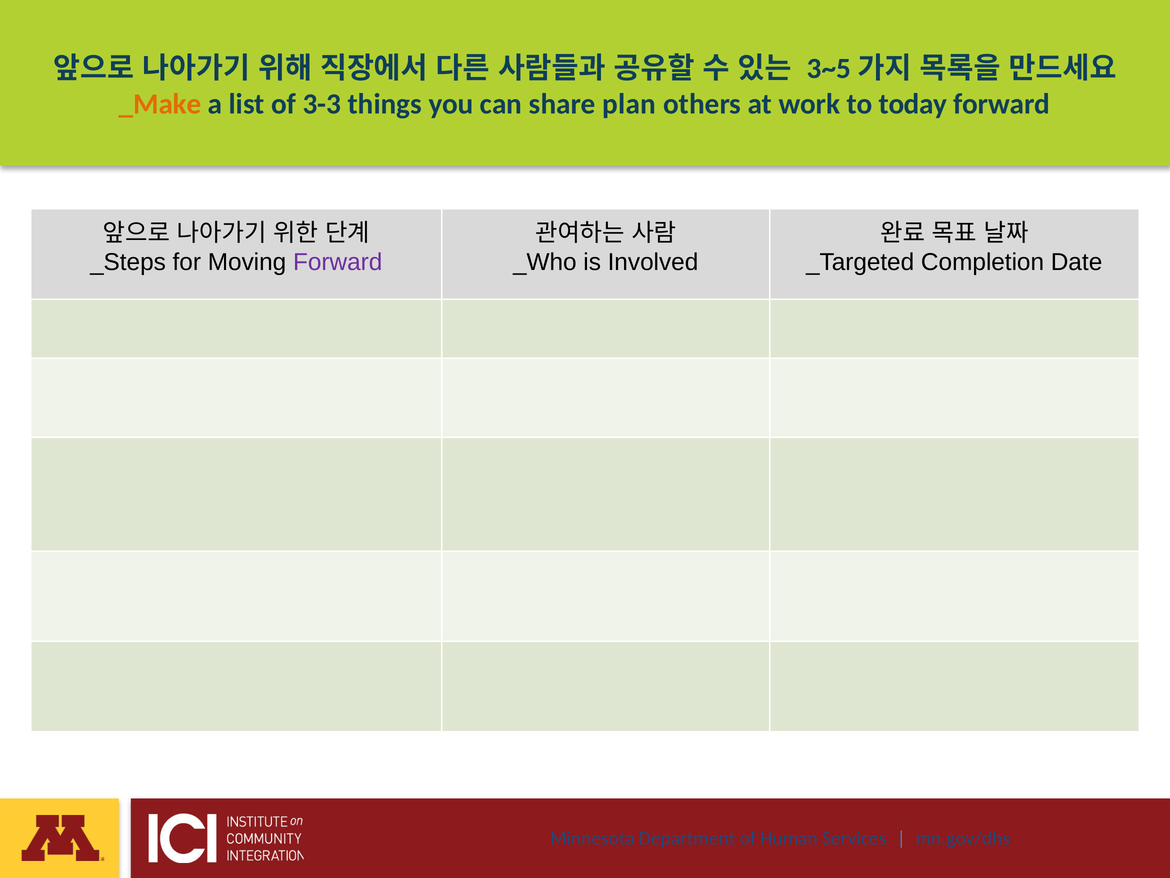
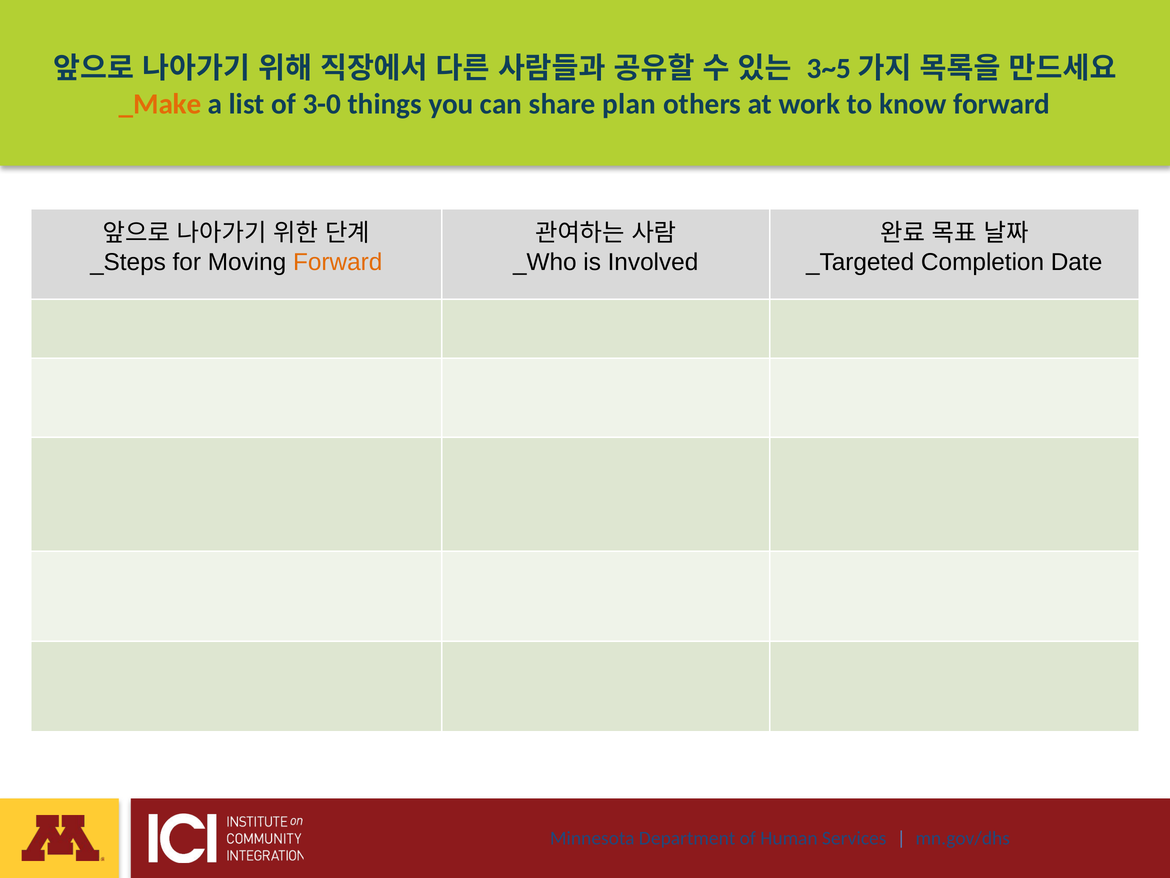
3-3: 3-3 -> 3-0
today: today -> know
Forward at (338, 262) colour: purple -> orange
